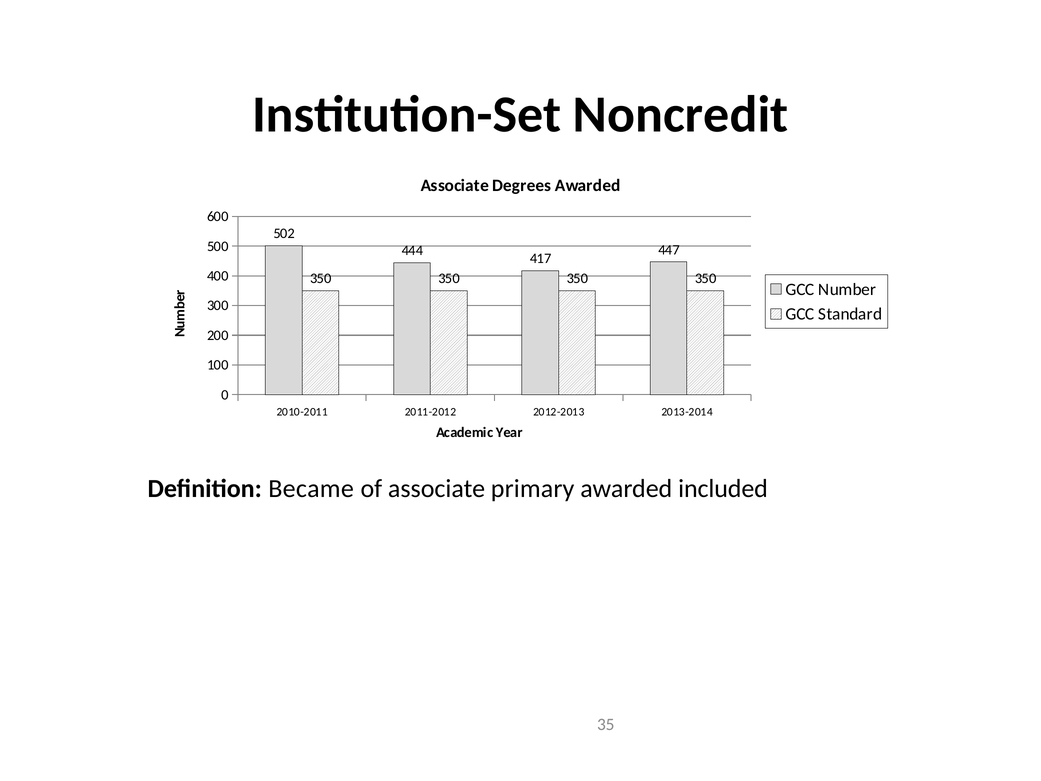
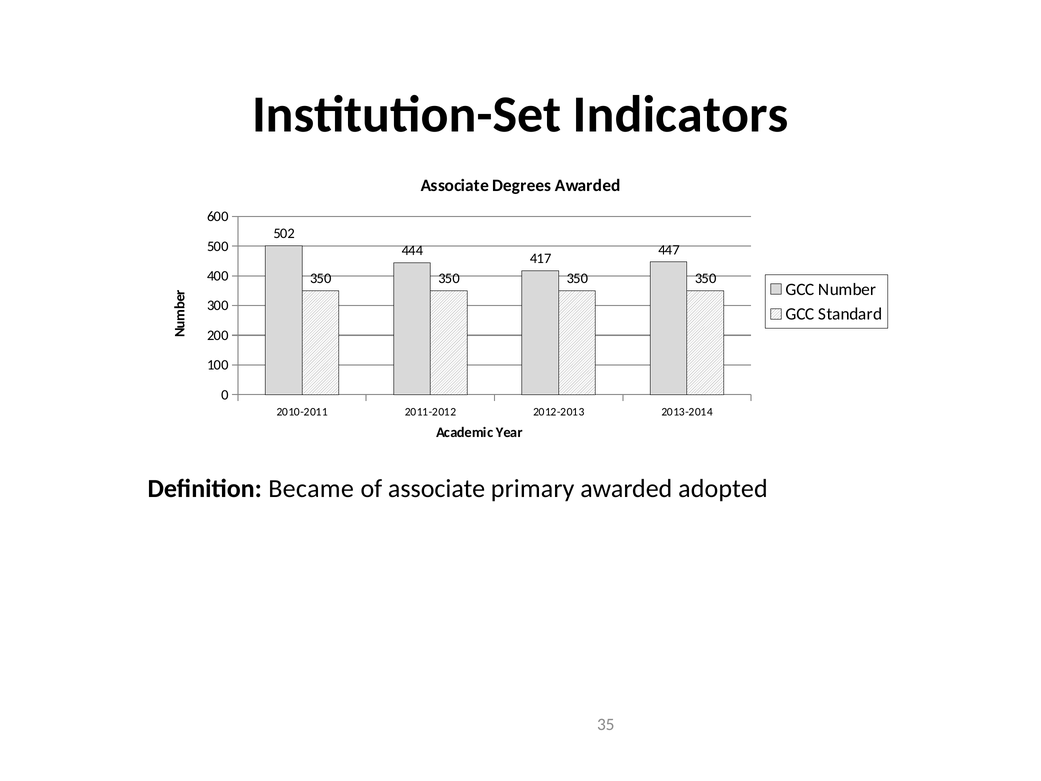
Noncredit: Noncredit -> Indicators
included: included -> adopted
